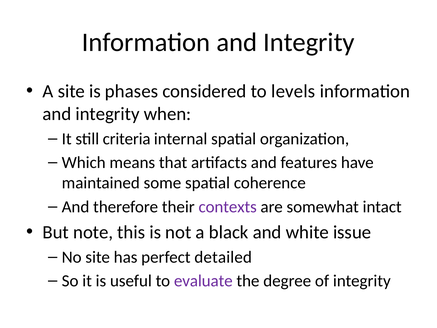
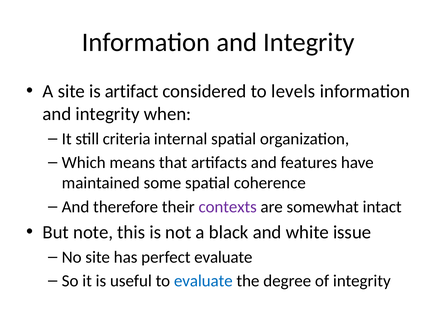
phases: phases -> artifact
perfect detailed: detailed -> evaluate
evaluate at (203, 281) colour: purple -> blue
